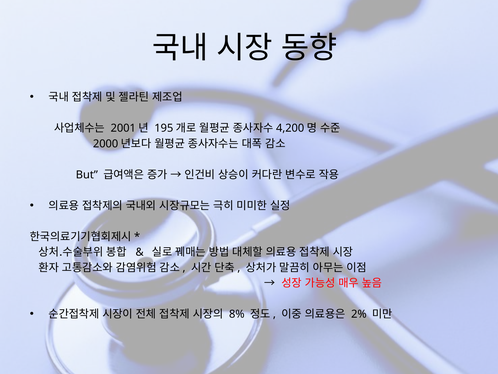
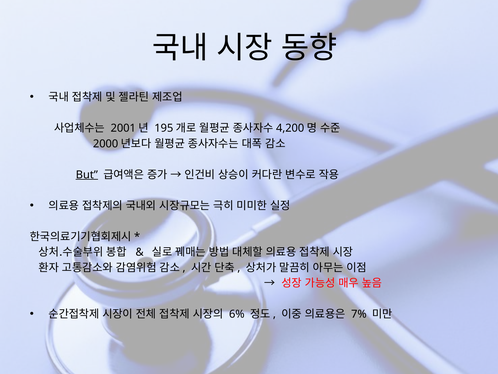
But underline: none -> present
8%: 8% -> 6%
2%: 2% -> 7%
